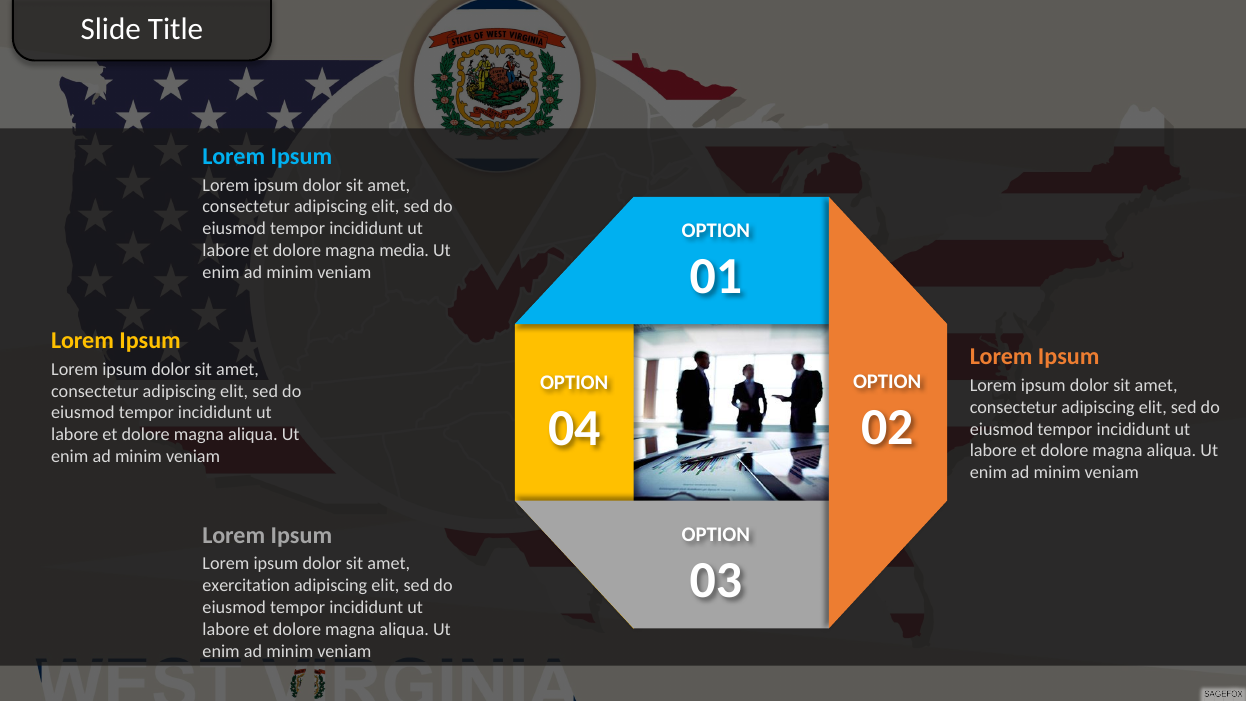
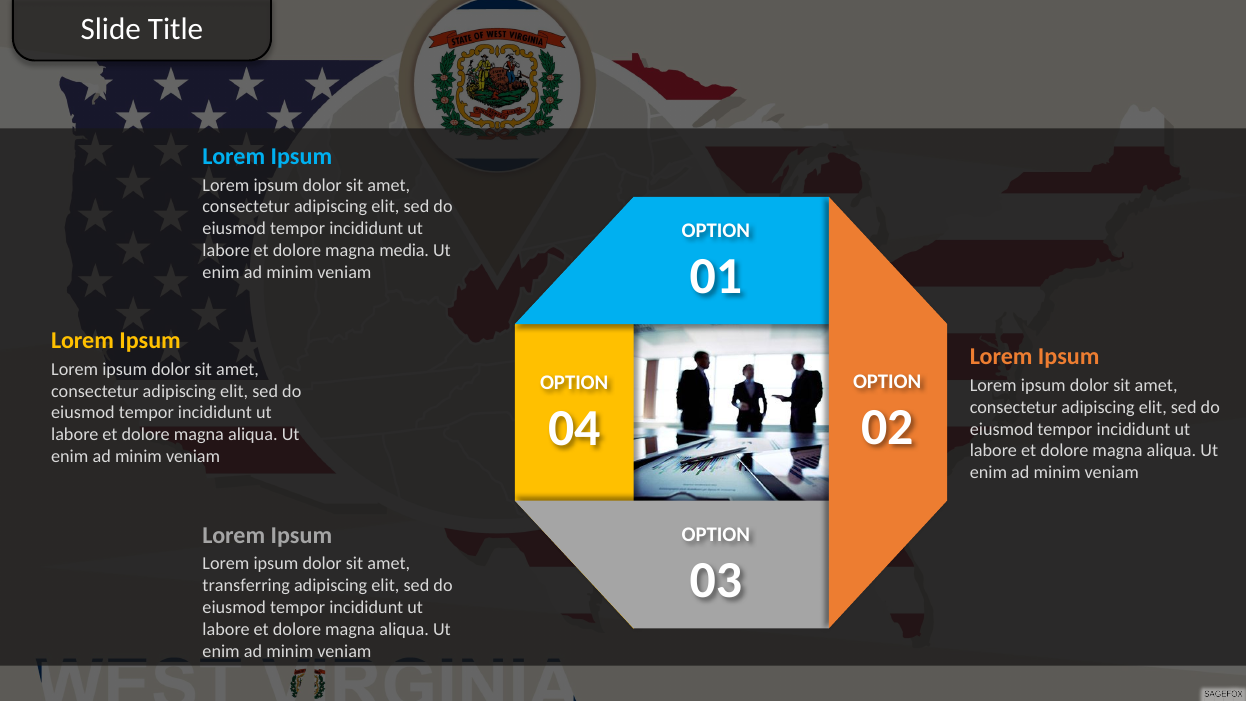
exercitation: exercitation -> transferring
